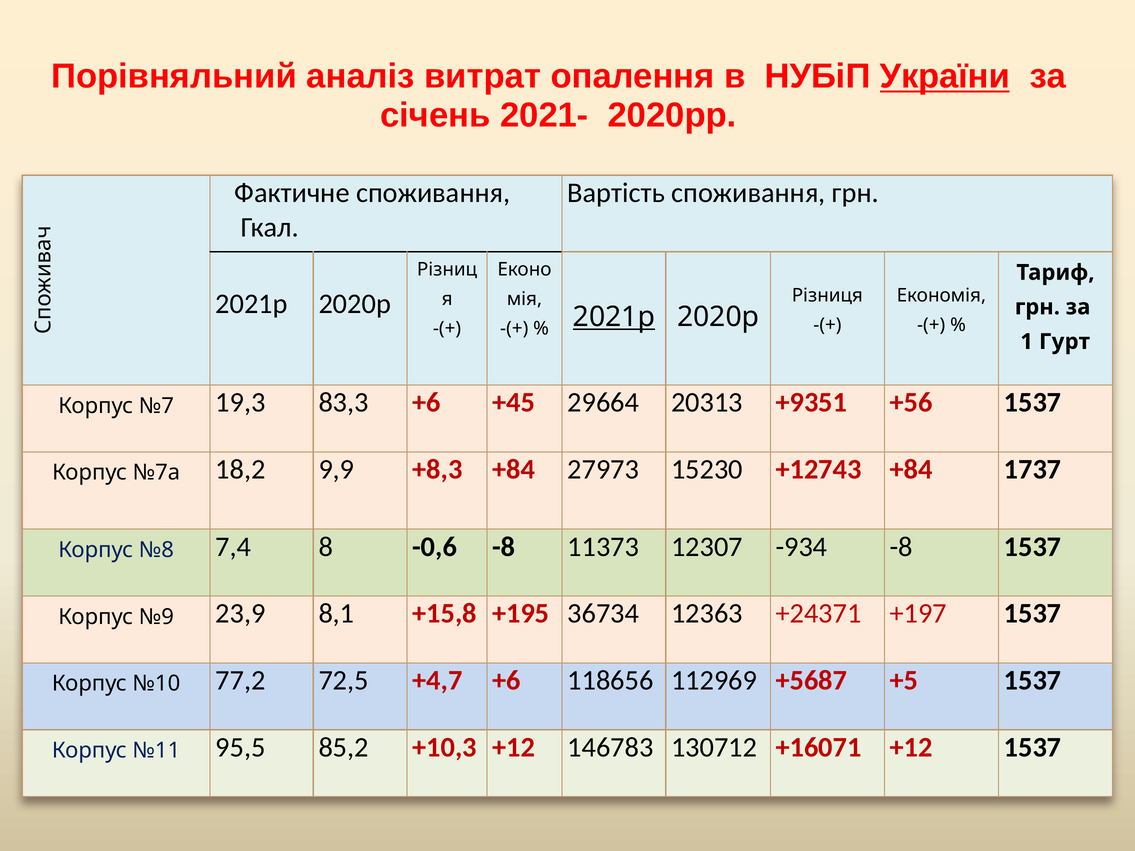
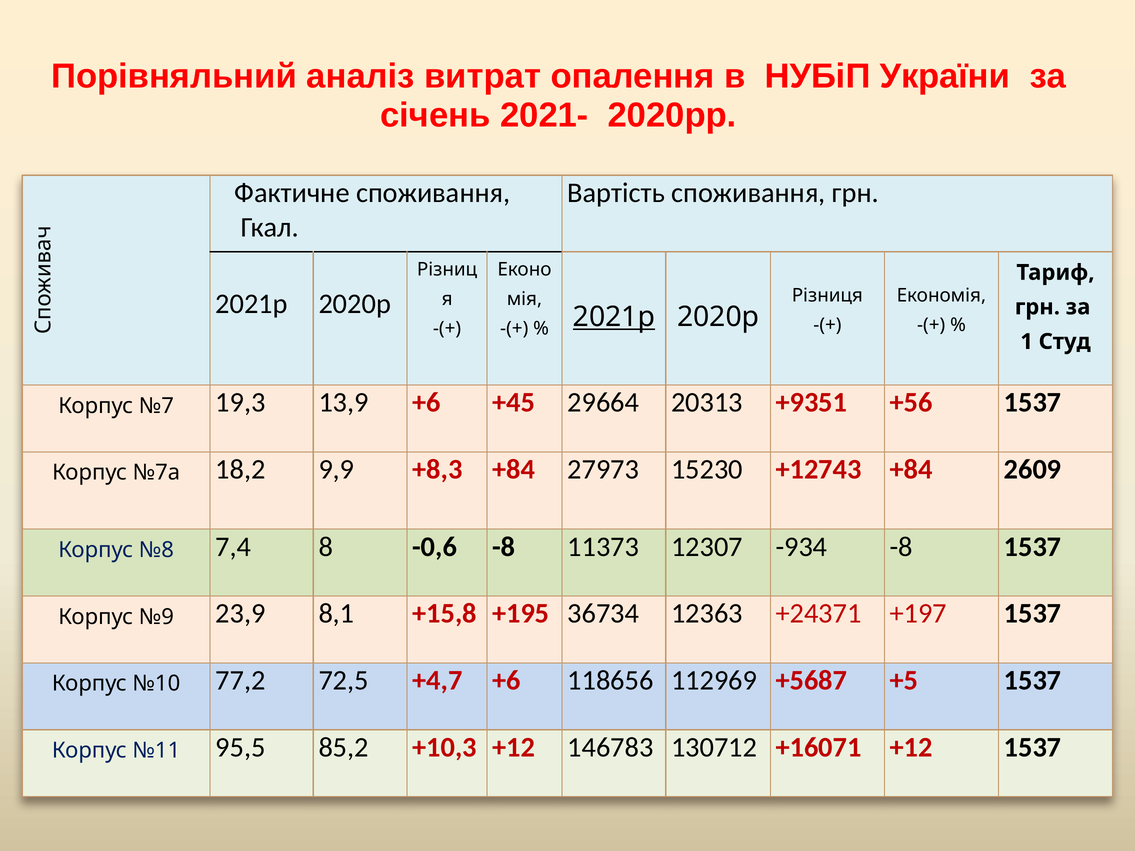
України underline: present -> none
Гурт: Гурт -> Студ
83,3: 83,3 -> 13,9
1737: 1737 -> 2609
